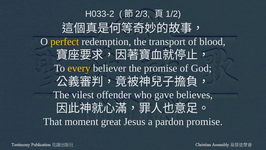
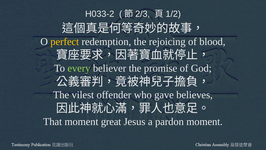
transport: transport -> rejoicing
every colour: yellow -> light green
pardon promise: promise -> moment
